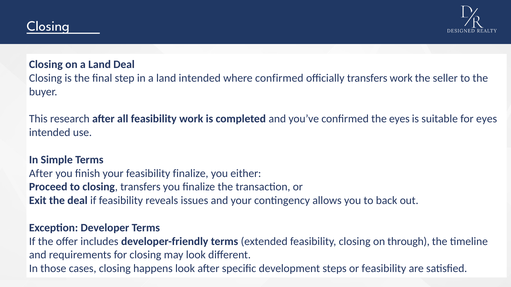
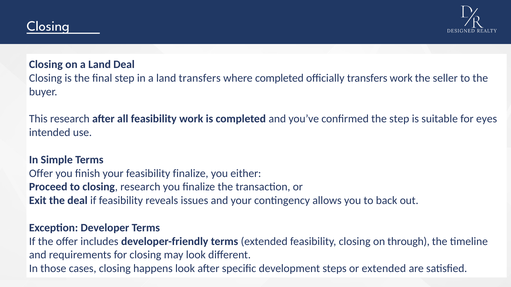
land intended: intended -> transfers
where confirmed: confirmed -> completed
the eyes: eyes -> step
After at (41, 174): After -> Offer
closing transfers: transfers -> research
or feasibility: feasibility -> extended
